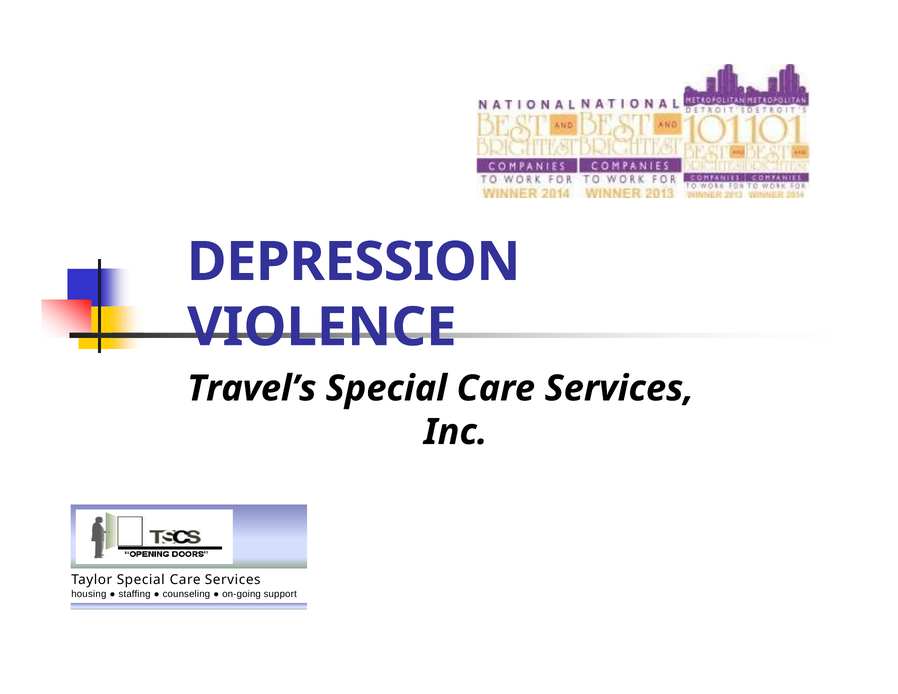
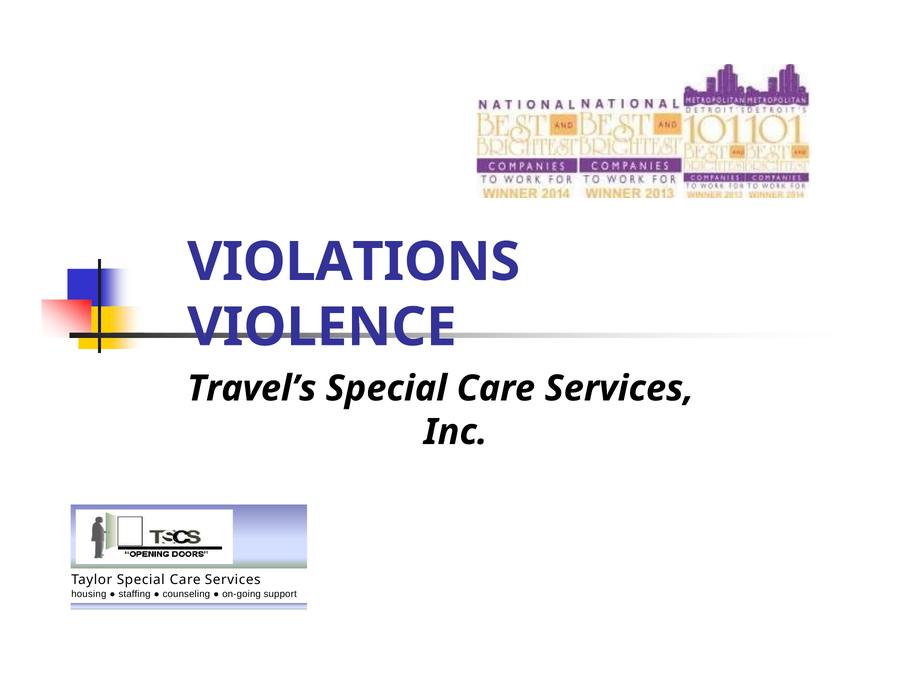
DEPRESSION: DEPRESSION -> VIOLATIONS
